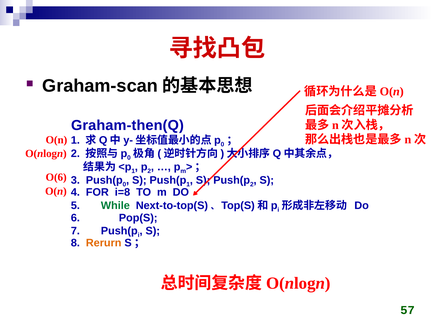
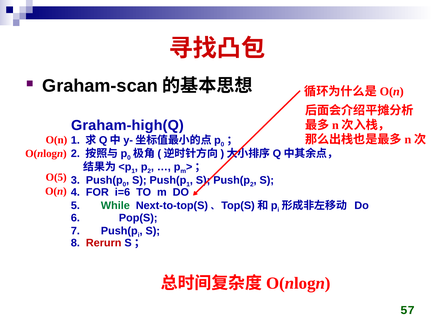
Graham-then(Q: Graham-then(Q -> Graham-high(Q
O(6: O(6 -> O(5
i=8: i=8 -> i=6
Rerurn colour: orange -> red
